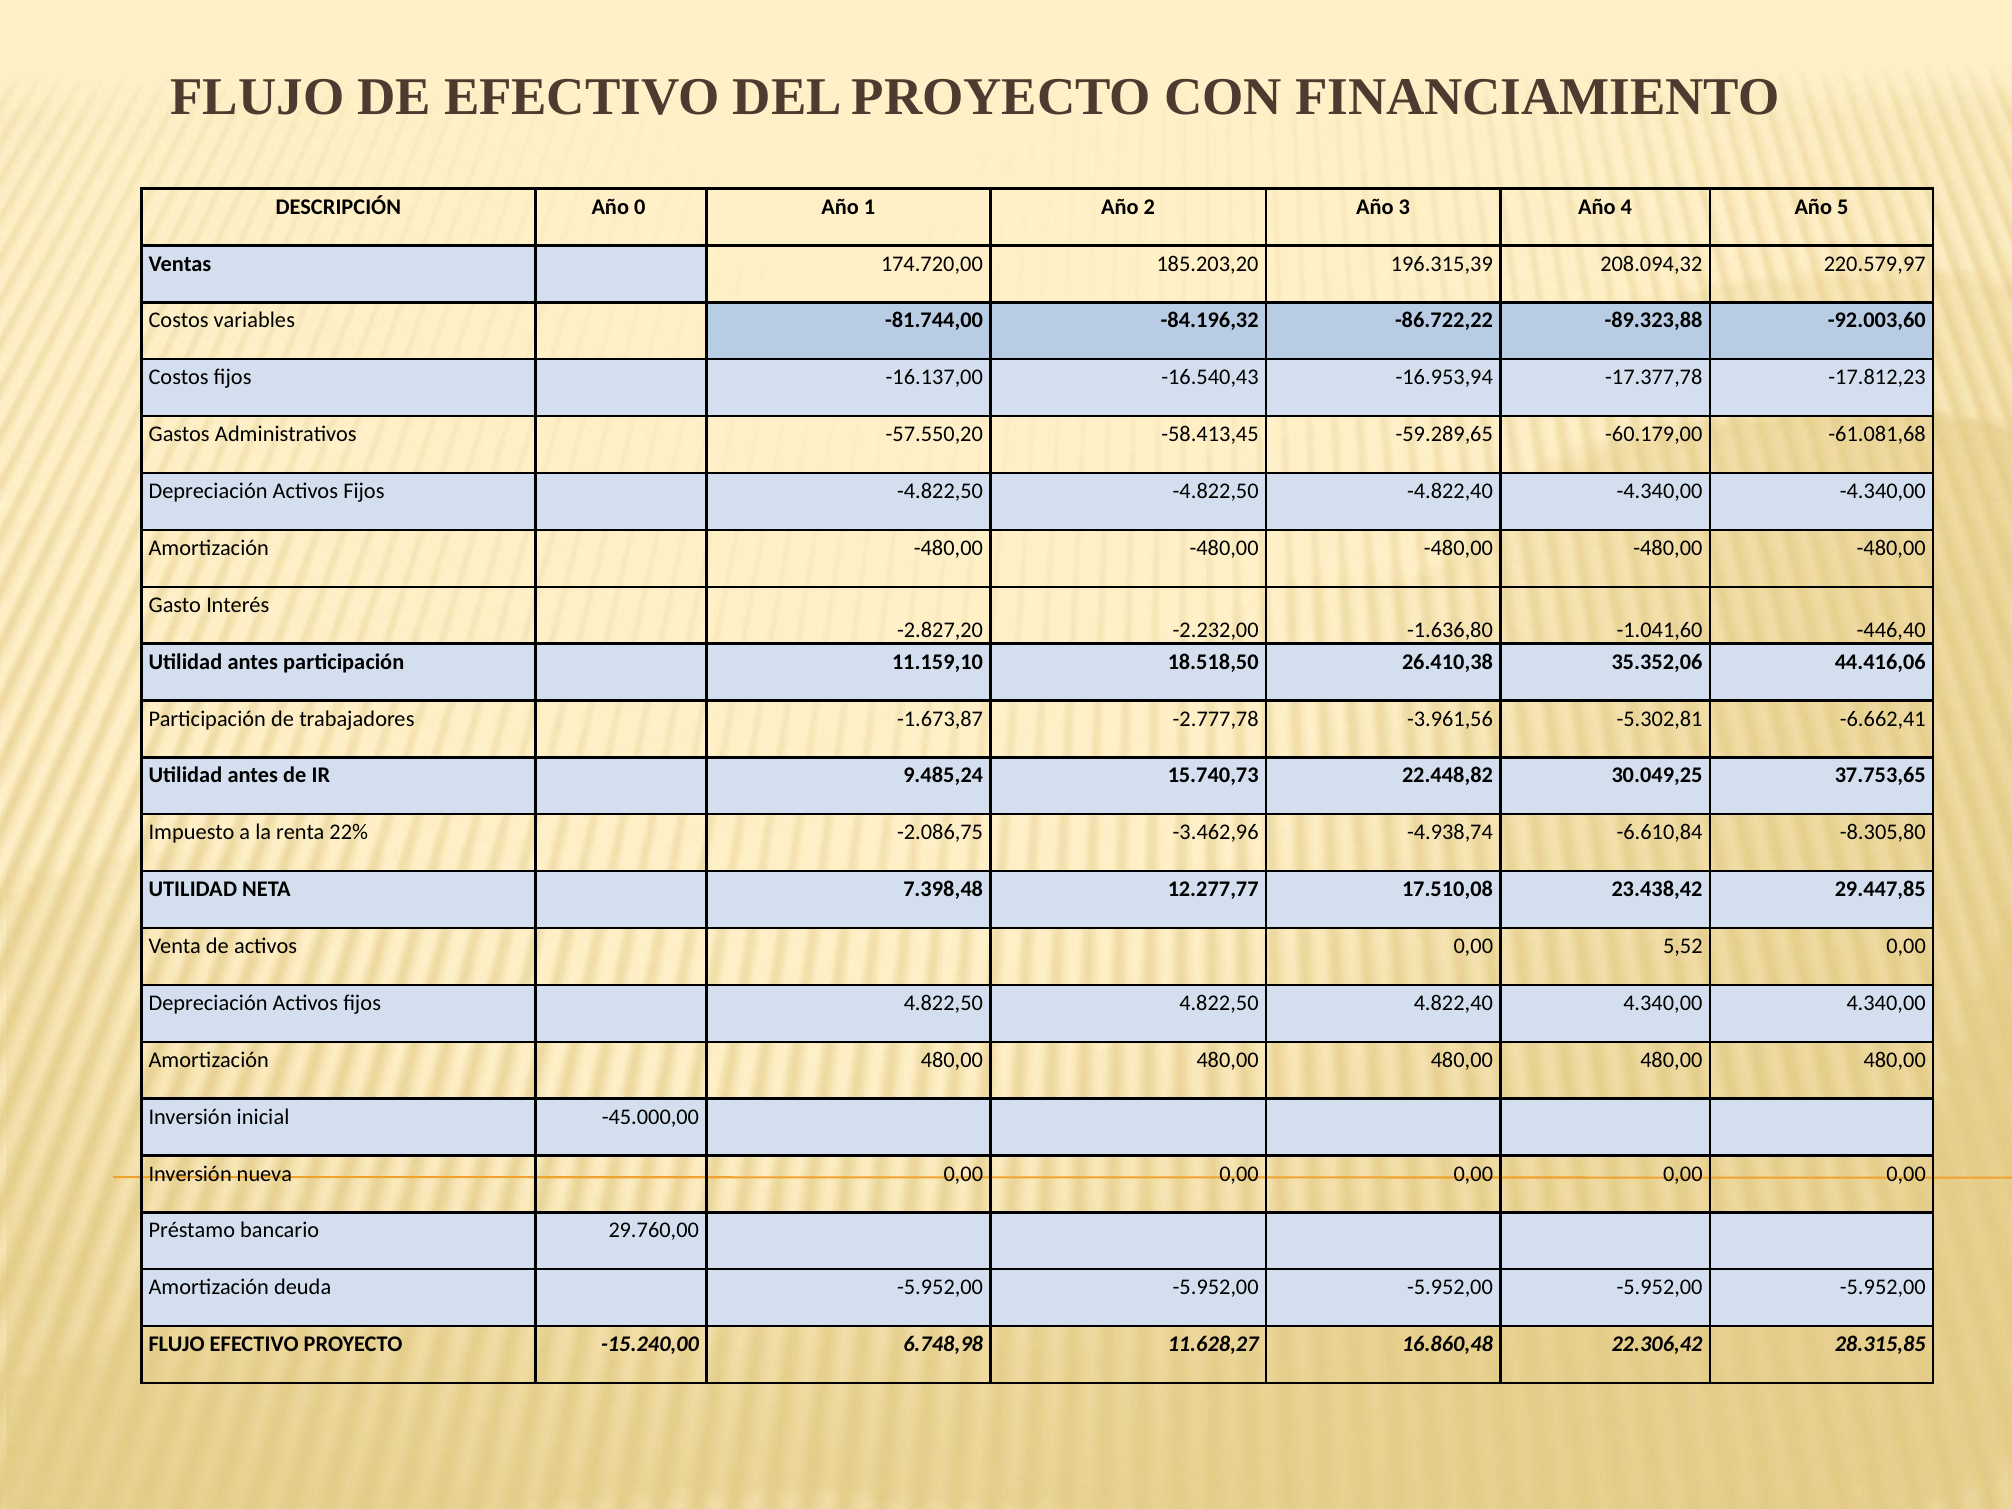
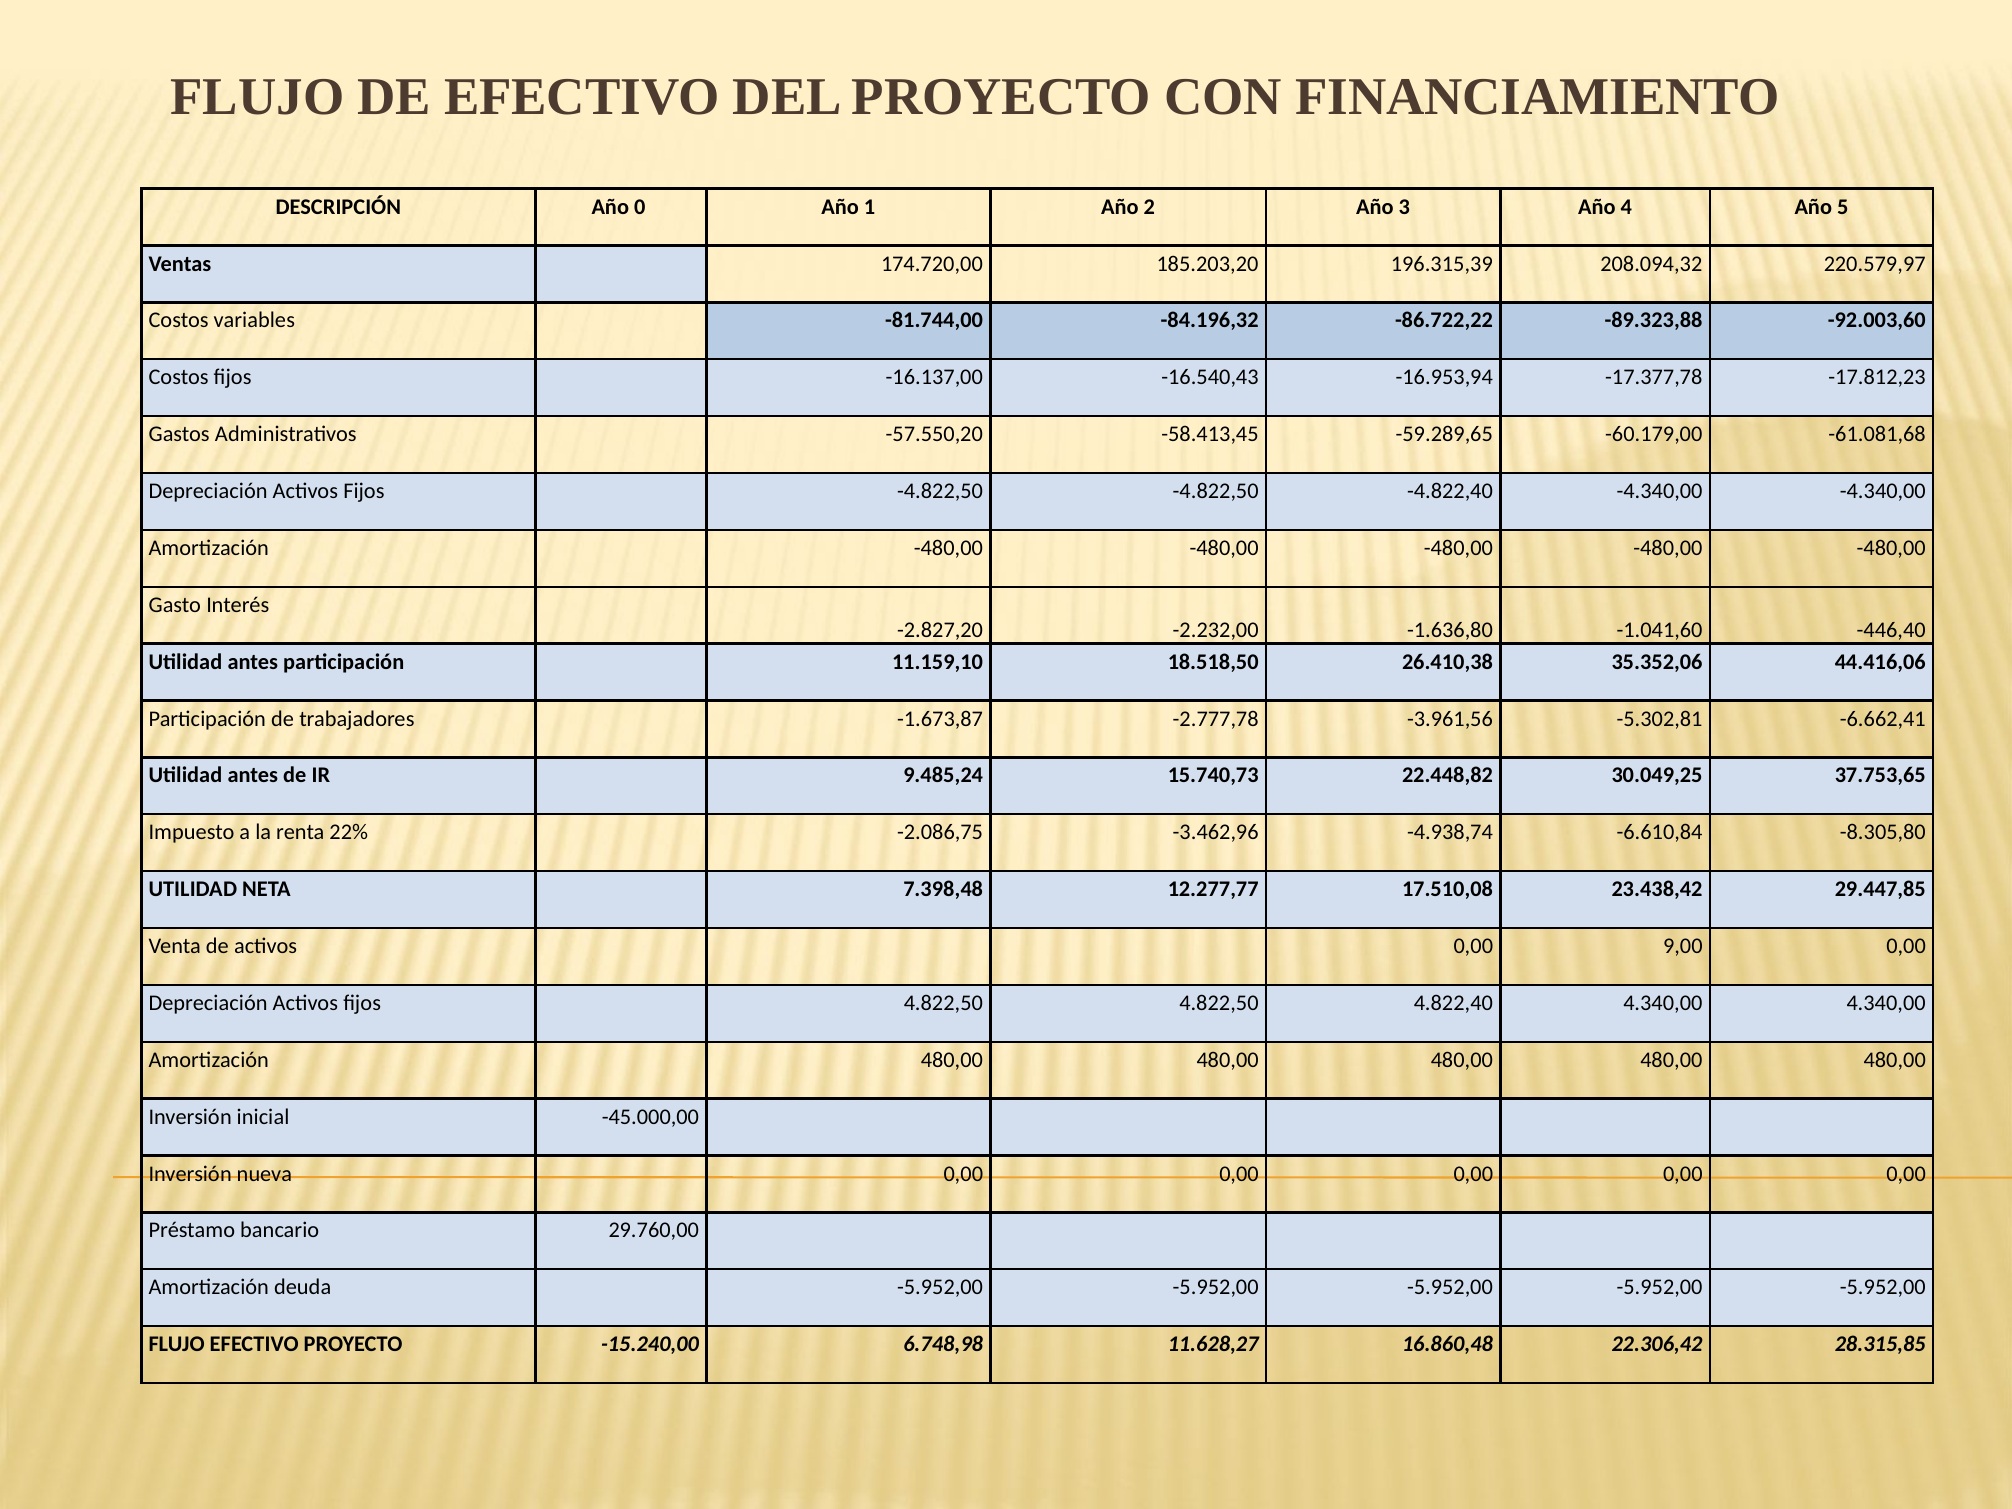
5,52: 5,52 -> 9,00
